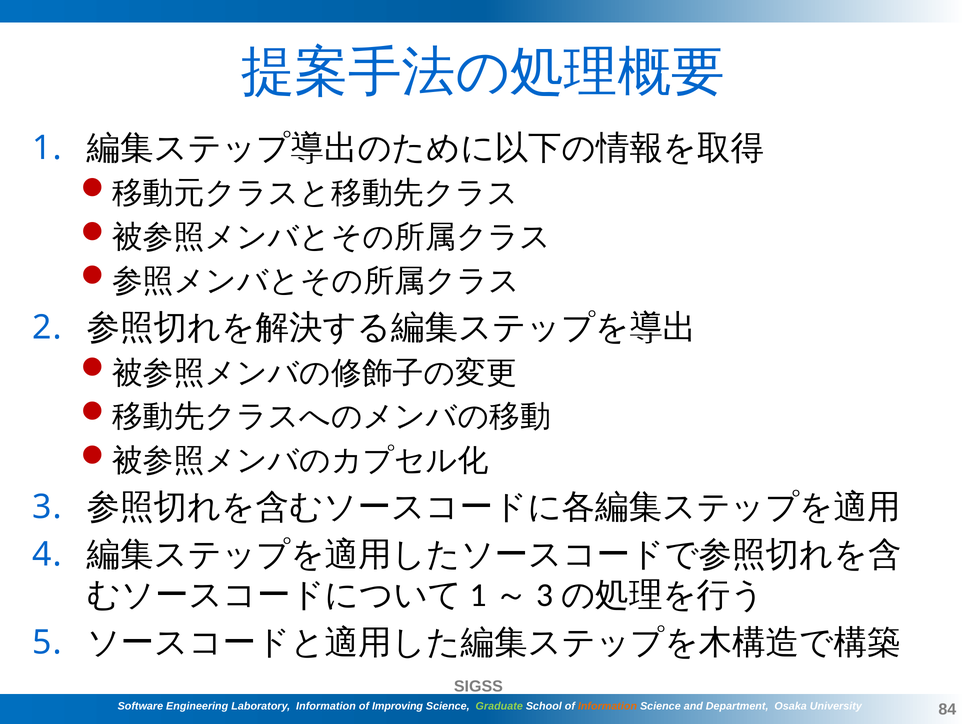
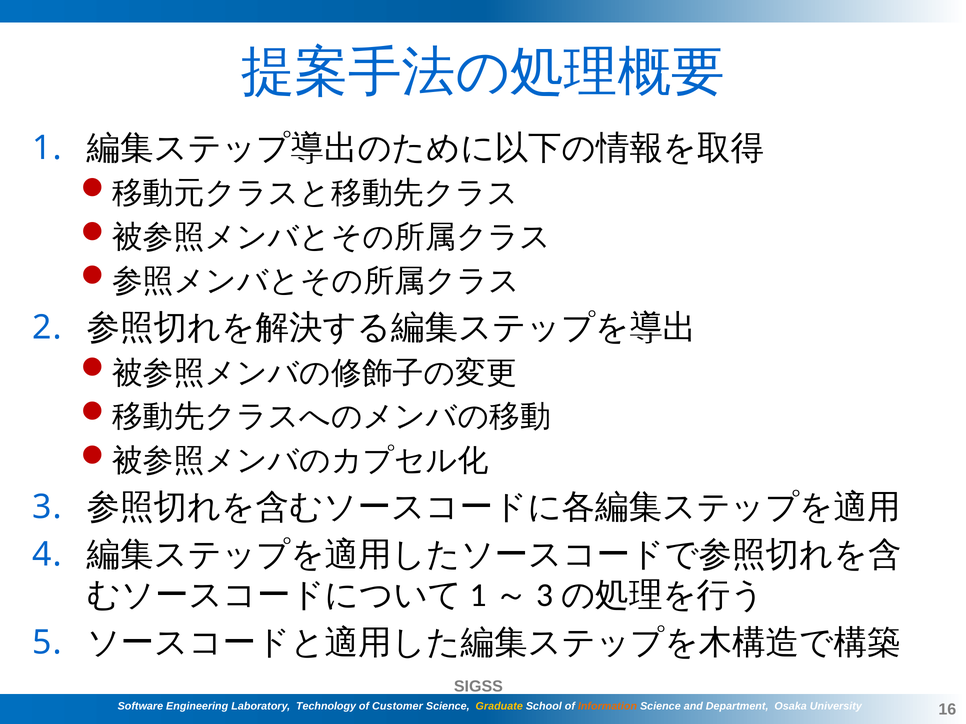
Laboratory Information: Information -> Technology
Improving: Improving -> Customer
Graduate colour: light green -> yellow
84: 84 -> 16
